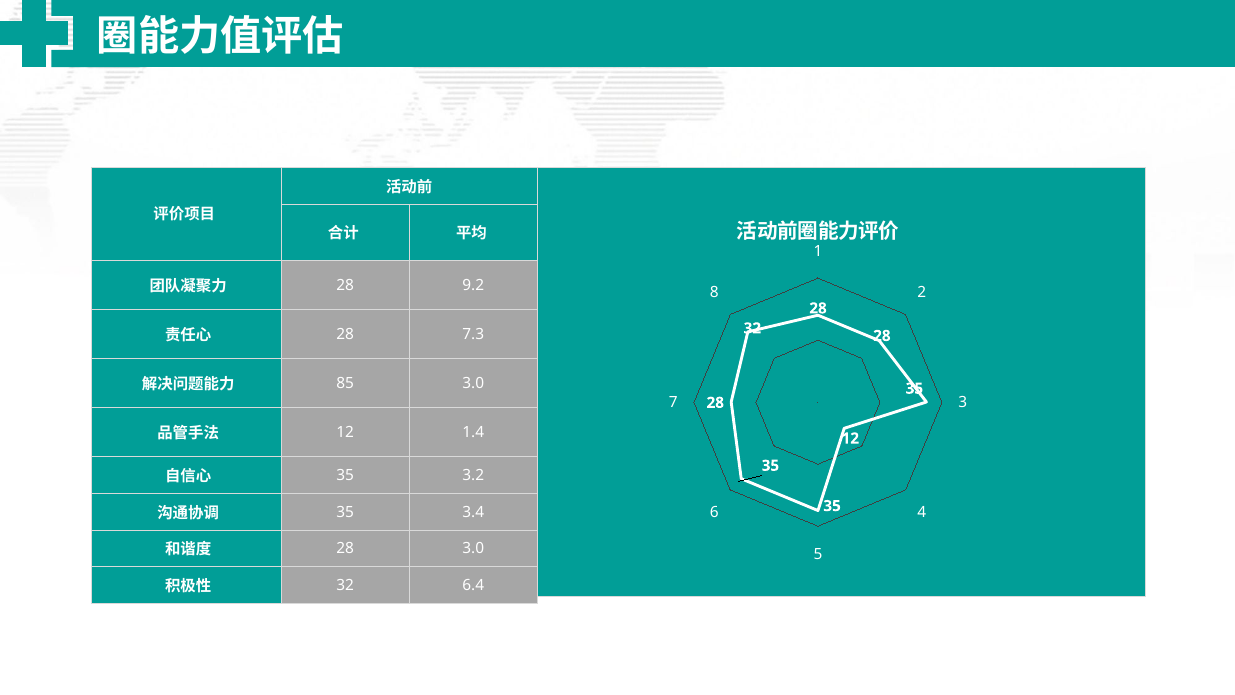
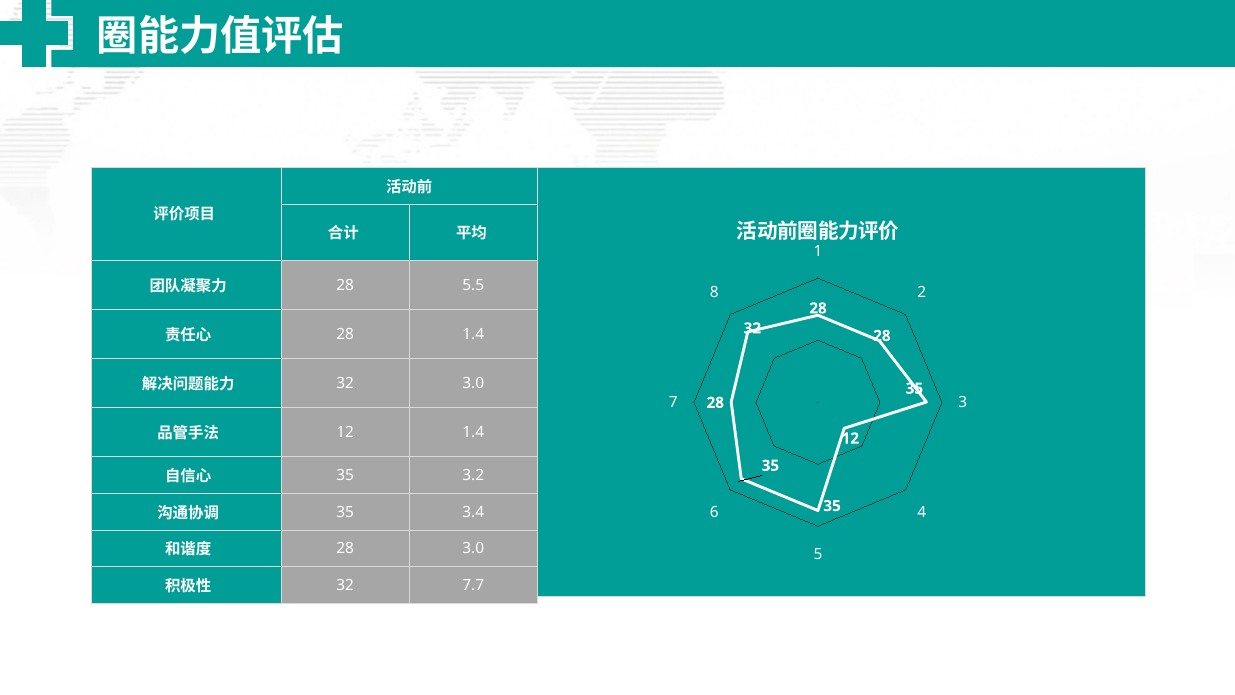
9.2: 9.2 -> 5.5
28 7.3: 7.3 -> 1.4
85 at (345, 383): 85 -> 32
6.4: 6.4 -> 7.7
